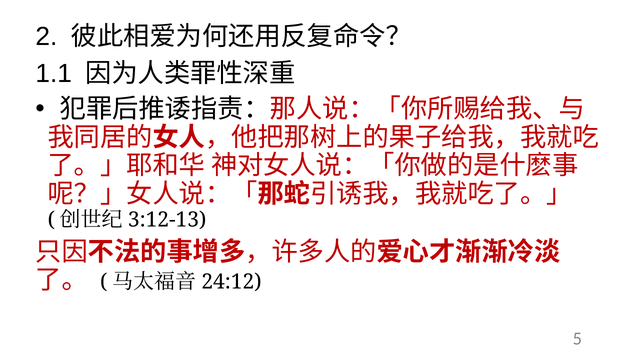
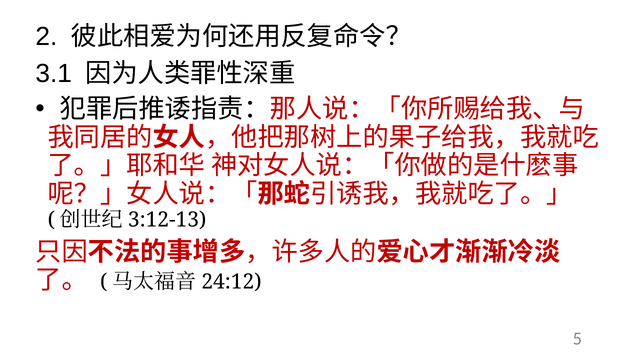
1.1: 1.1 -> 3.1
